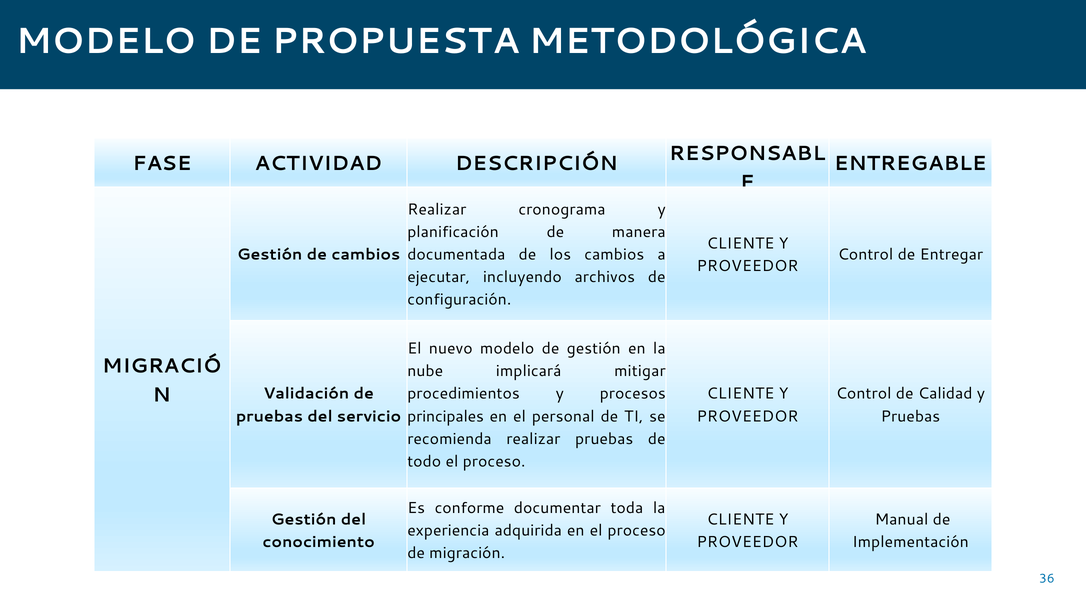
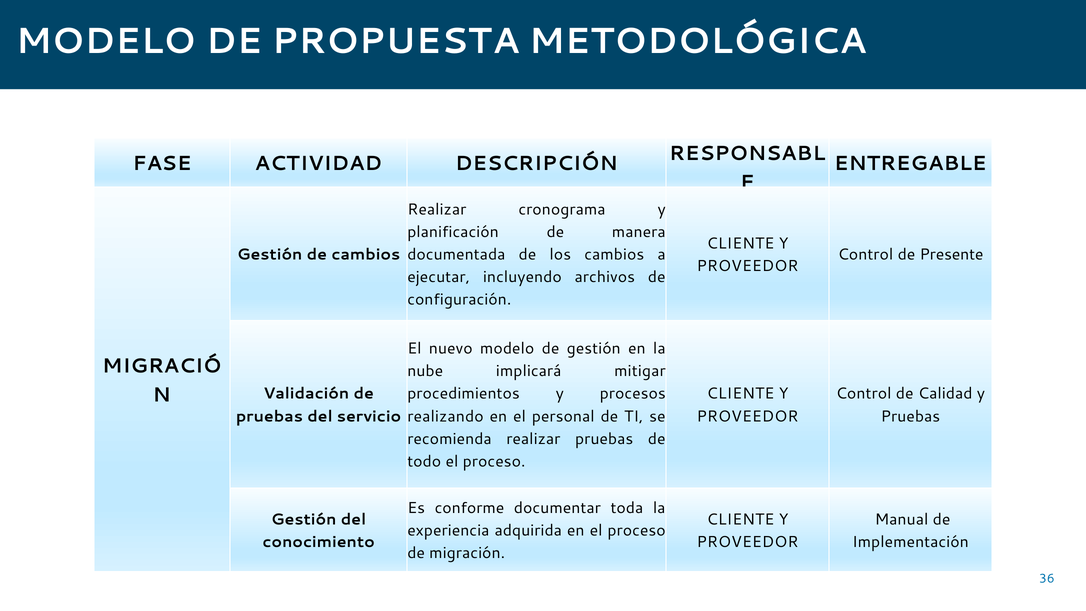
Entregar: Entregar -> Presente
principales: principales -> realizando
